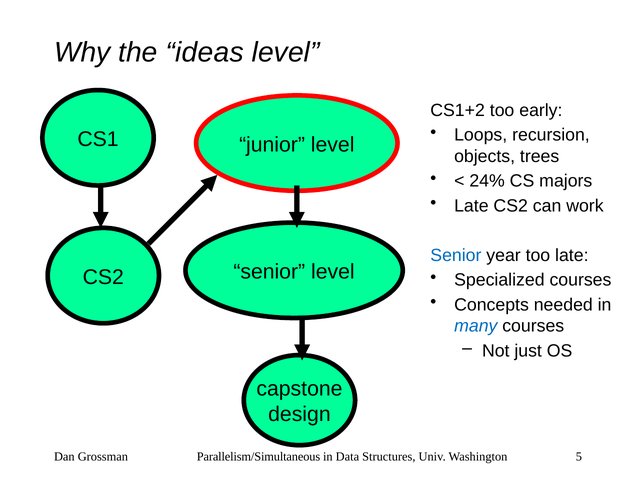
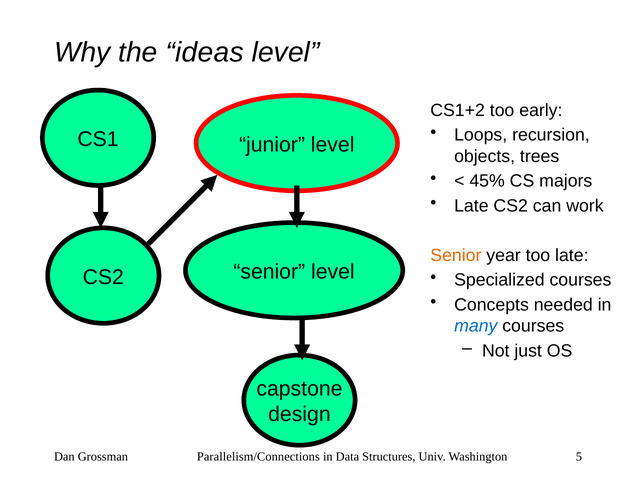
24%: 24% -> 45%
Senior at (456, 255) colour: blue -> orange
Parallelism/Simultaneous: Parallelism/Simultaneous -> Parallelism/Connections
